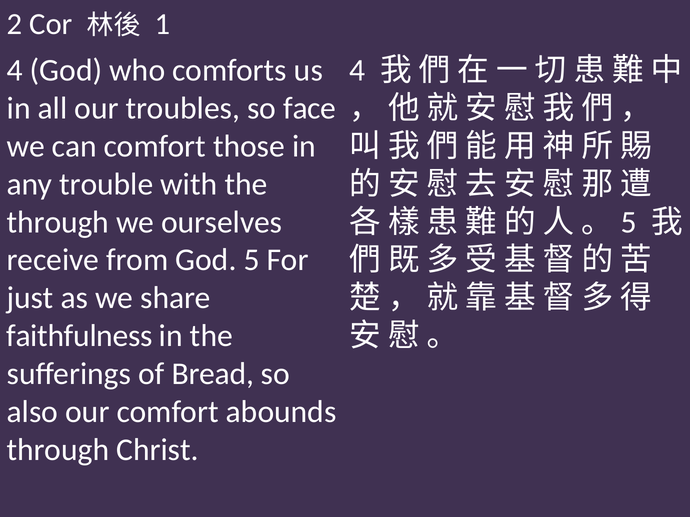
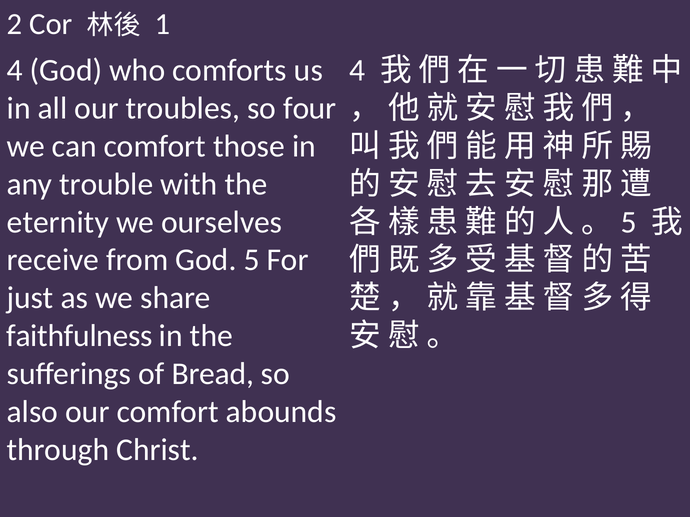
face: face -> four
through at (58, 222): through -> eternity
